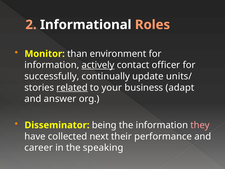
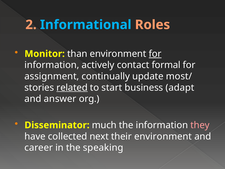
Informational colour: white -> light blue
for at (155, 54) underline: none -> present
actively underline: present -> none
officer: officer -> formal
successfully: successfully -> assignment
units/: units/ -> most/
your: your -> start
being: being -> much
their performance: performance -> environment
